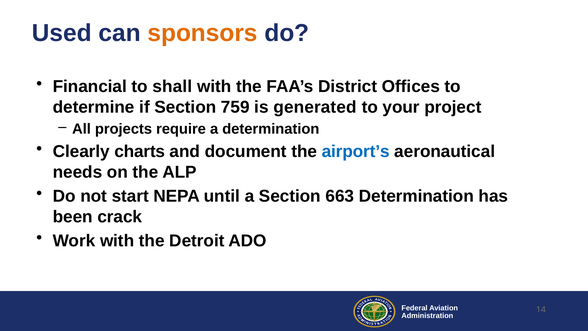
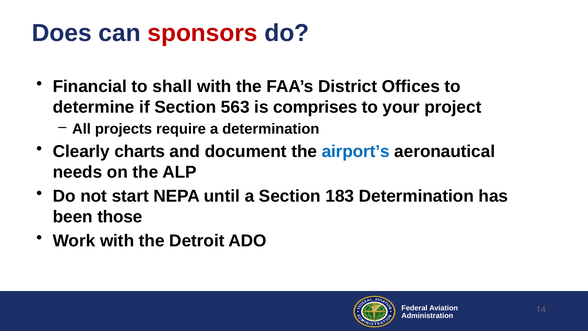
Used: Used -> Does
sponsors colour: orange -> red
759: 759 -> 563
generated: generated -> comprises
663: 663 -> 183
crack: crack -> those
